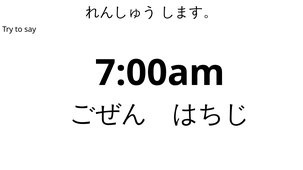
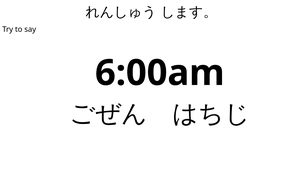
7:00am: 7:00am -> 6:00am
